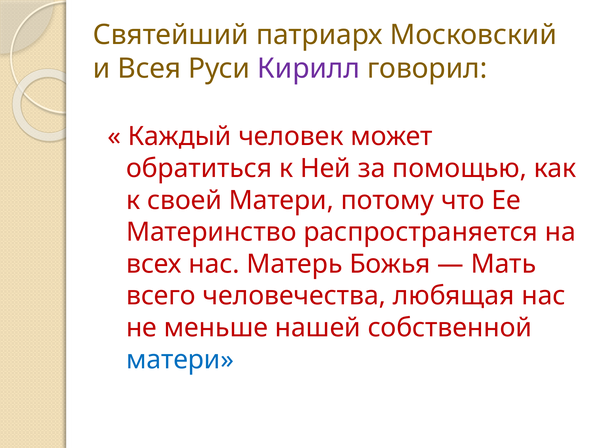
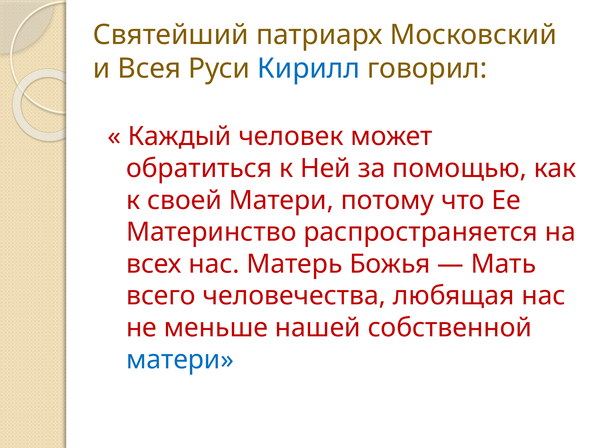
Кирилл colour: purple -> blue
